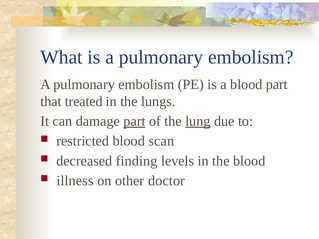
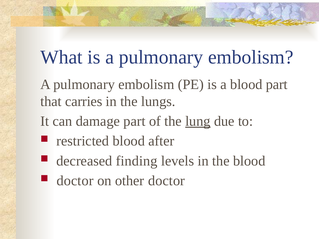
treated: treated -> carries
part at (134, 121) underline: present -> none
scan: scan -> after
illness at (75, 181): illness -> doctor
